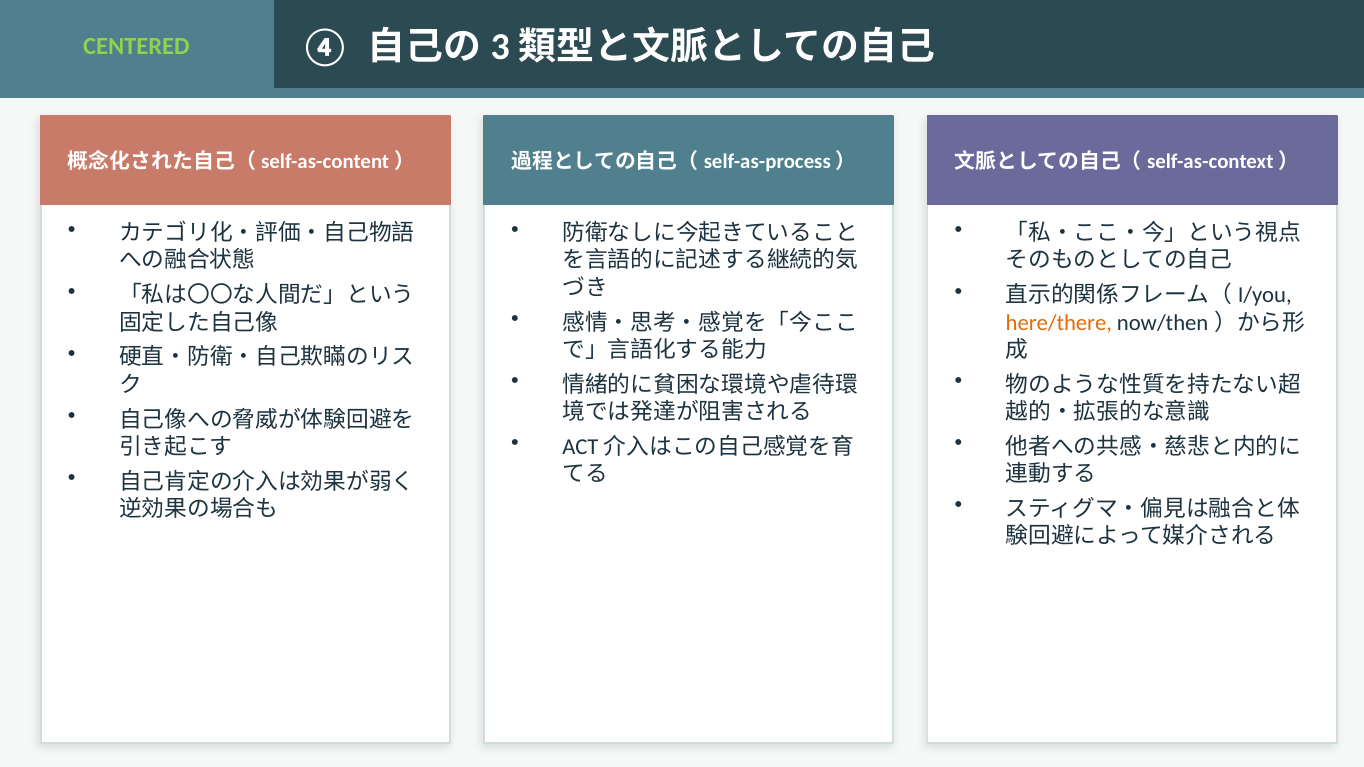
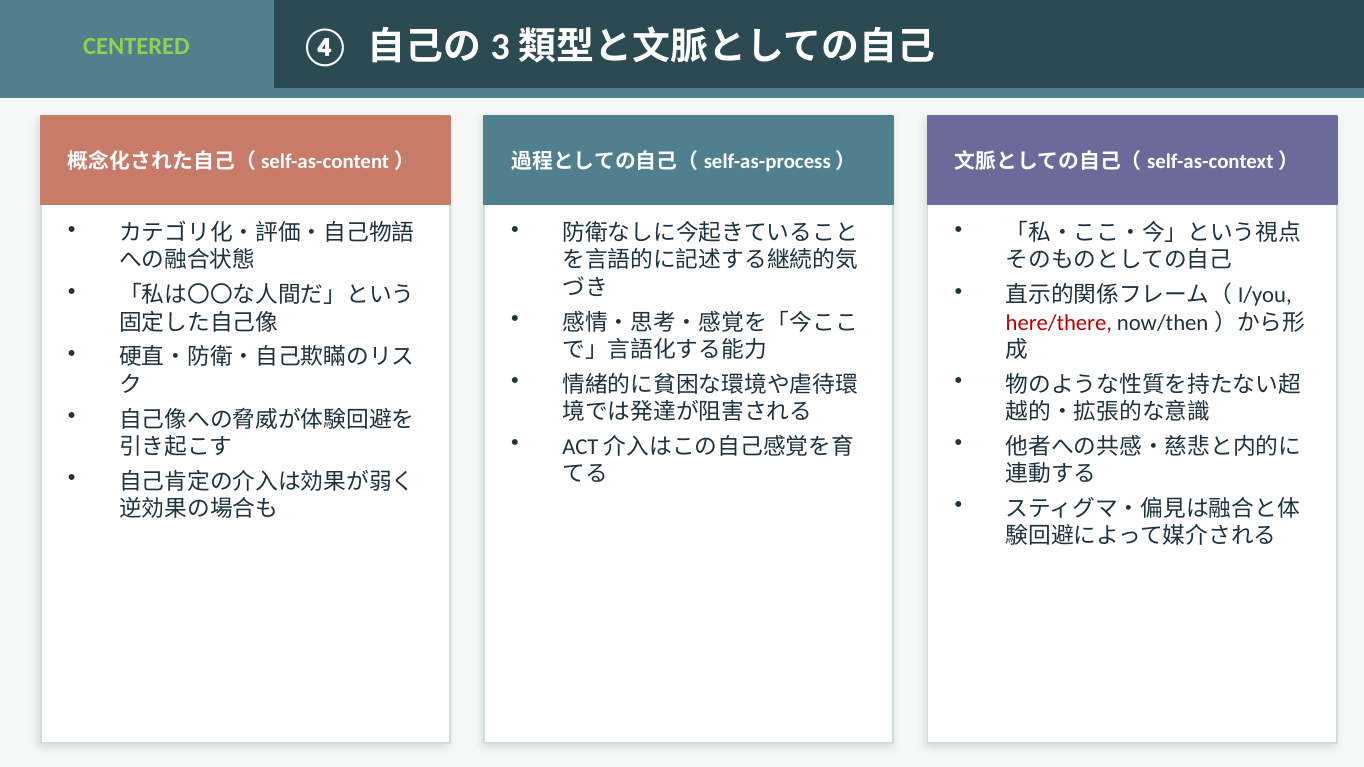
here/there colour: orange -> red
